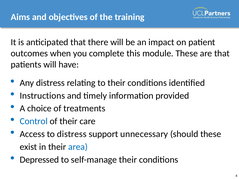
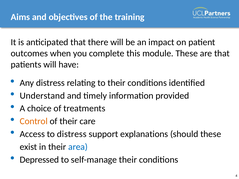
Instructions: Instructions -> Understand
Control colour: blue -> orange
unnecessary: unnecessary -> explanations
